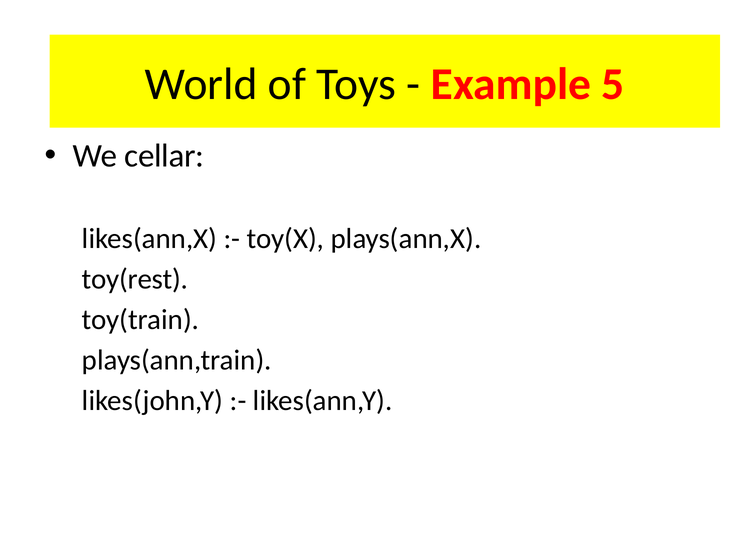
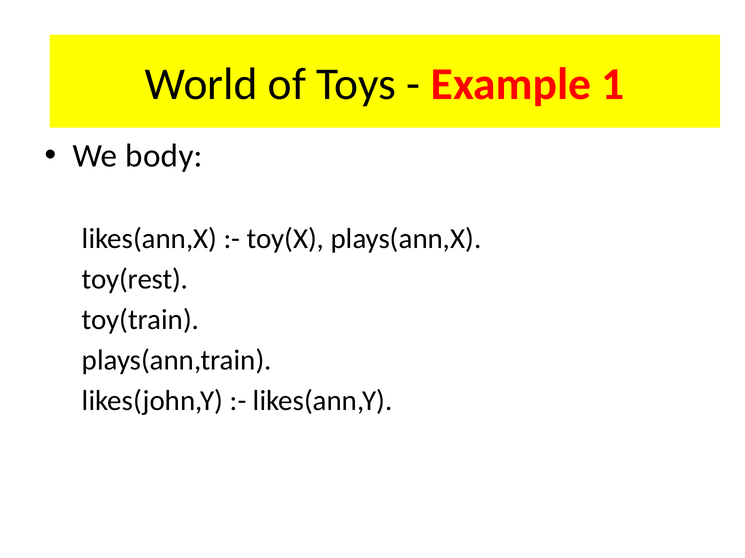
5: 5 -> 1
cellar: cellar -> body
